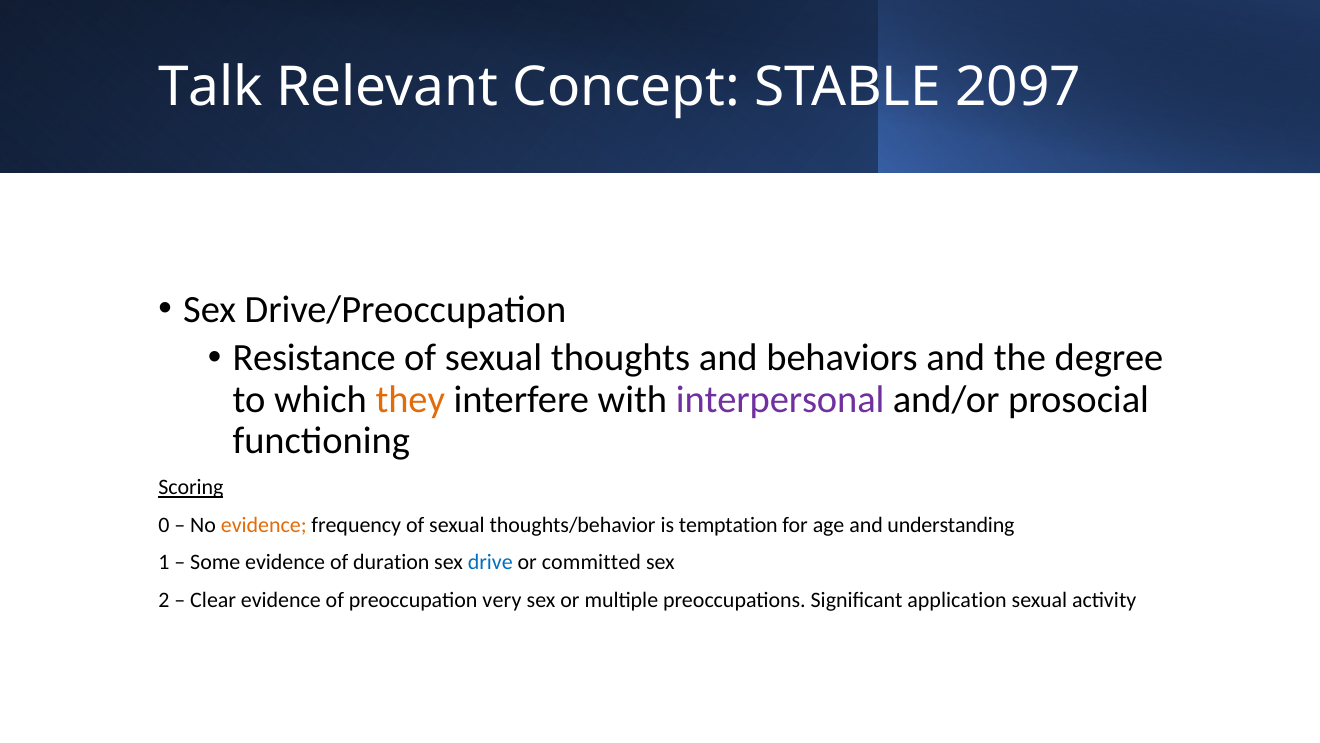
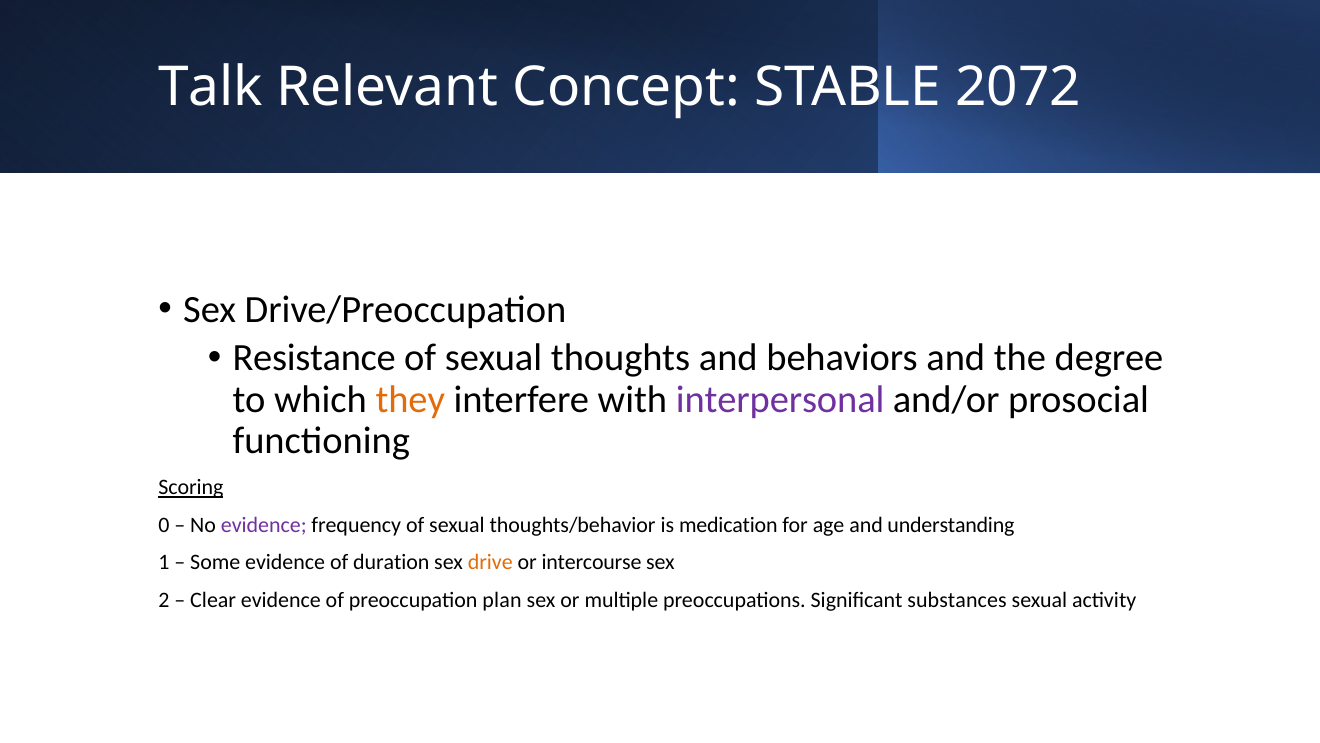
2097: 2097 -> 2072
evidence at (264, 525) colour: orange -> purple
temptation: temptation -> medication
drive colour: blue -> orange
committed: committed -> intercourse
very: very -> plan
application: application -> substances
